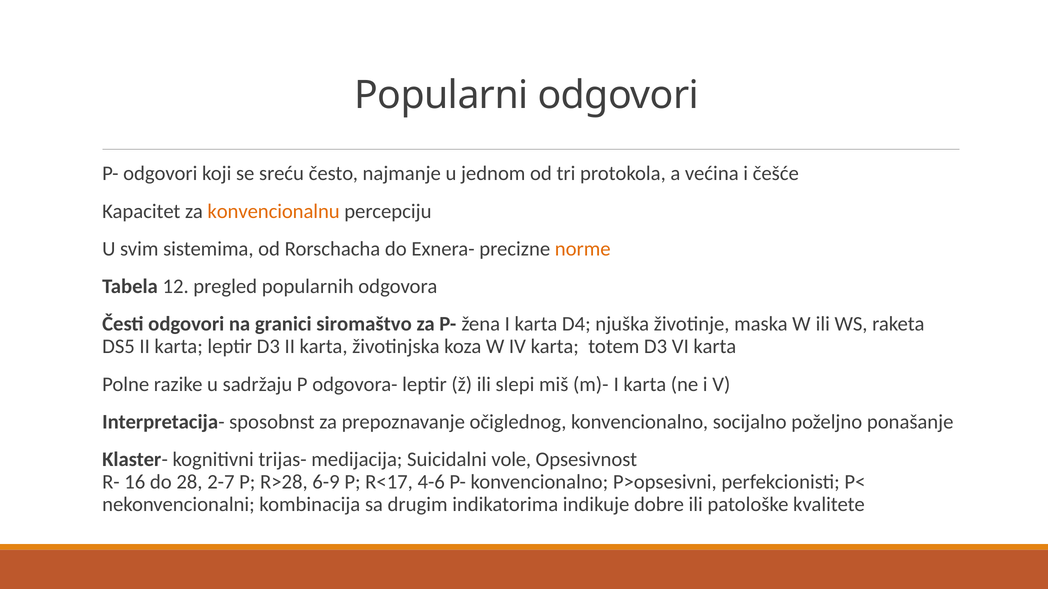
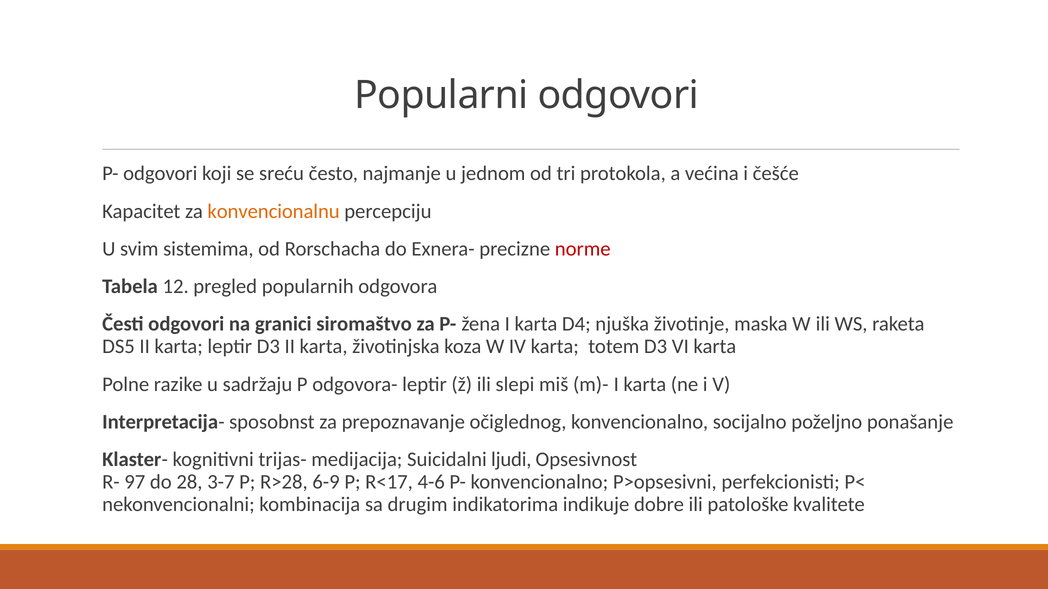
norme colour: orange -> red
vole: vole -> ljudi
16: 16 -> 97
2-7: 2-7 -> 3-7
